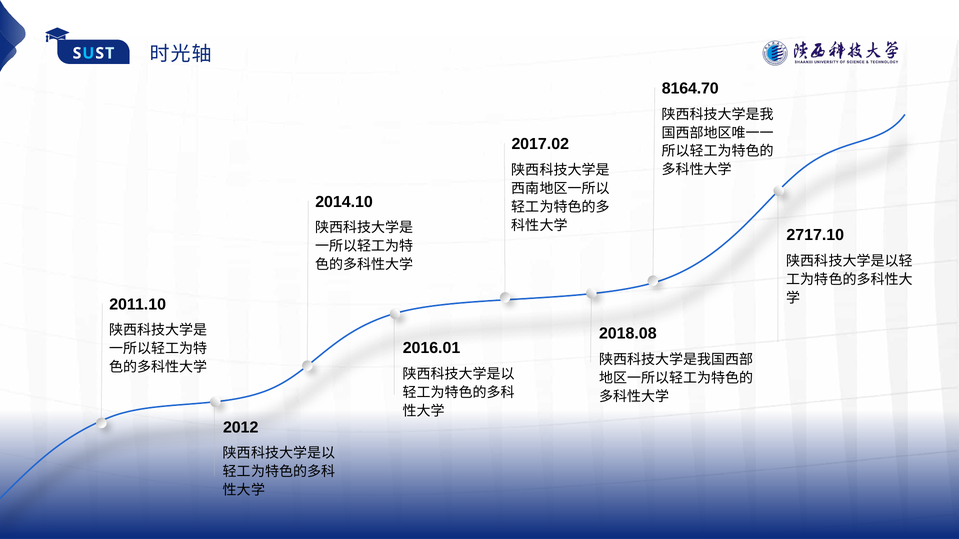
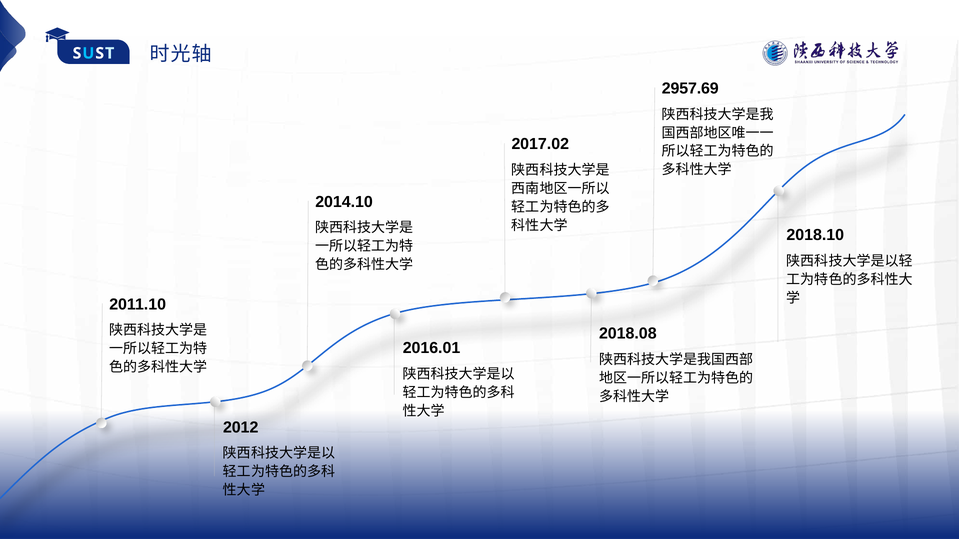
8164.70: 8164.70 -> 2957.69
2717.10: 2717.10 -> 2018.10
